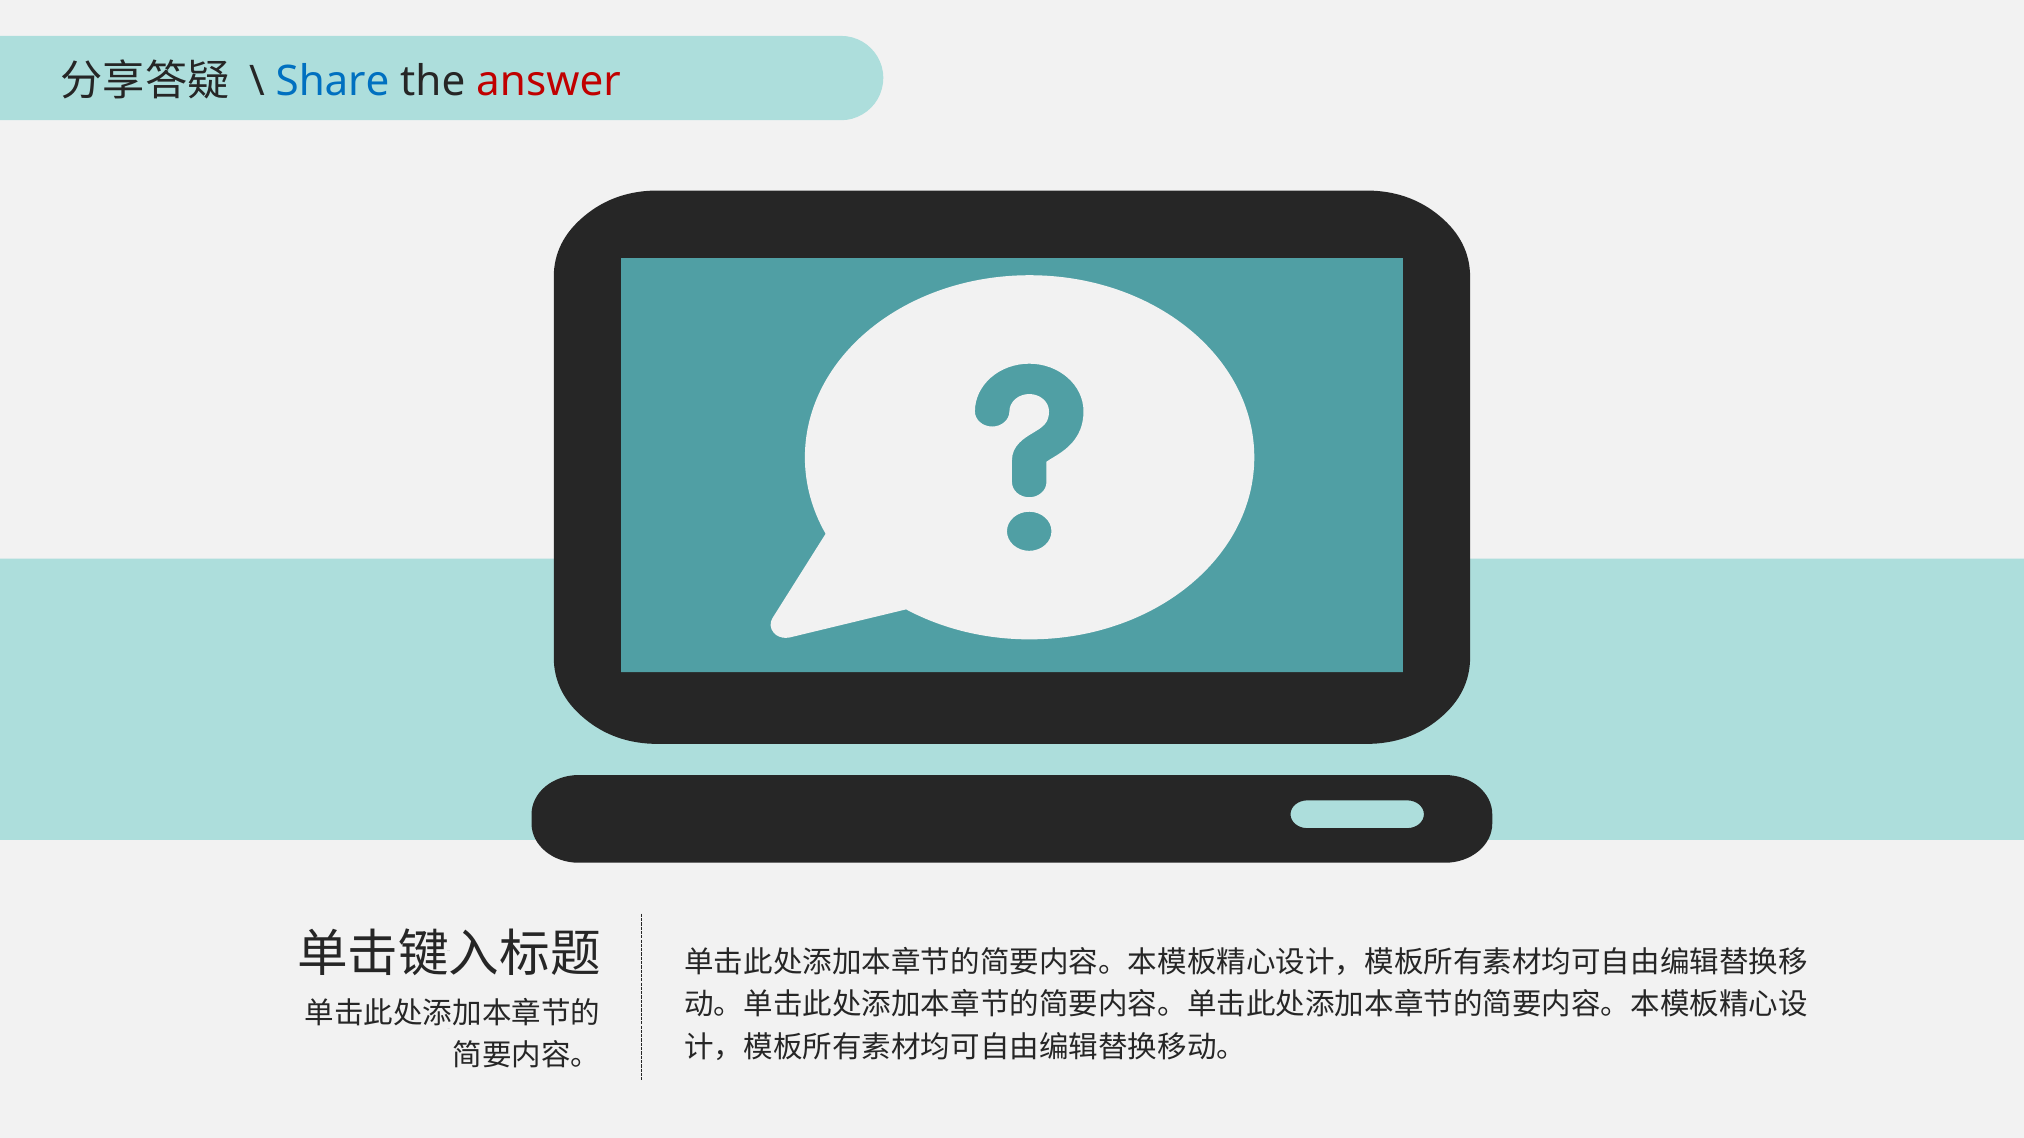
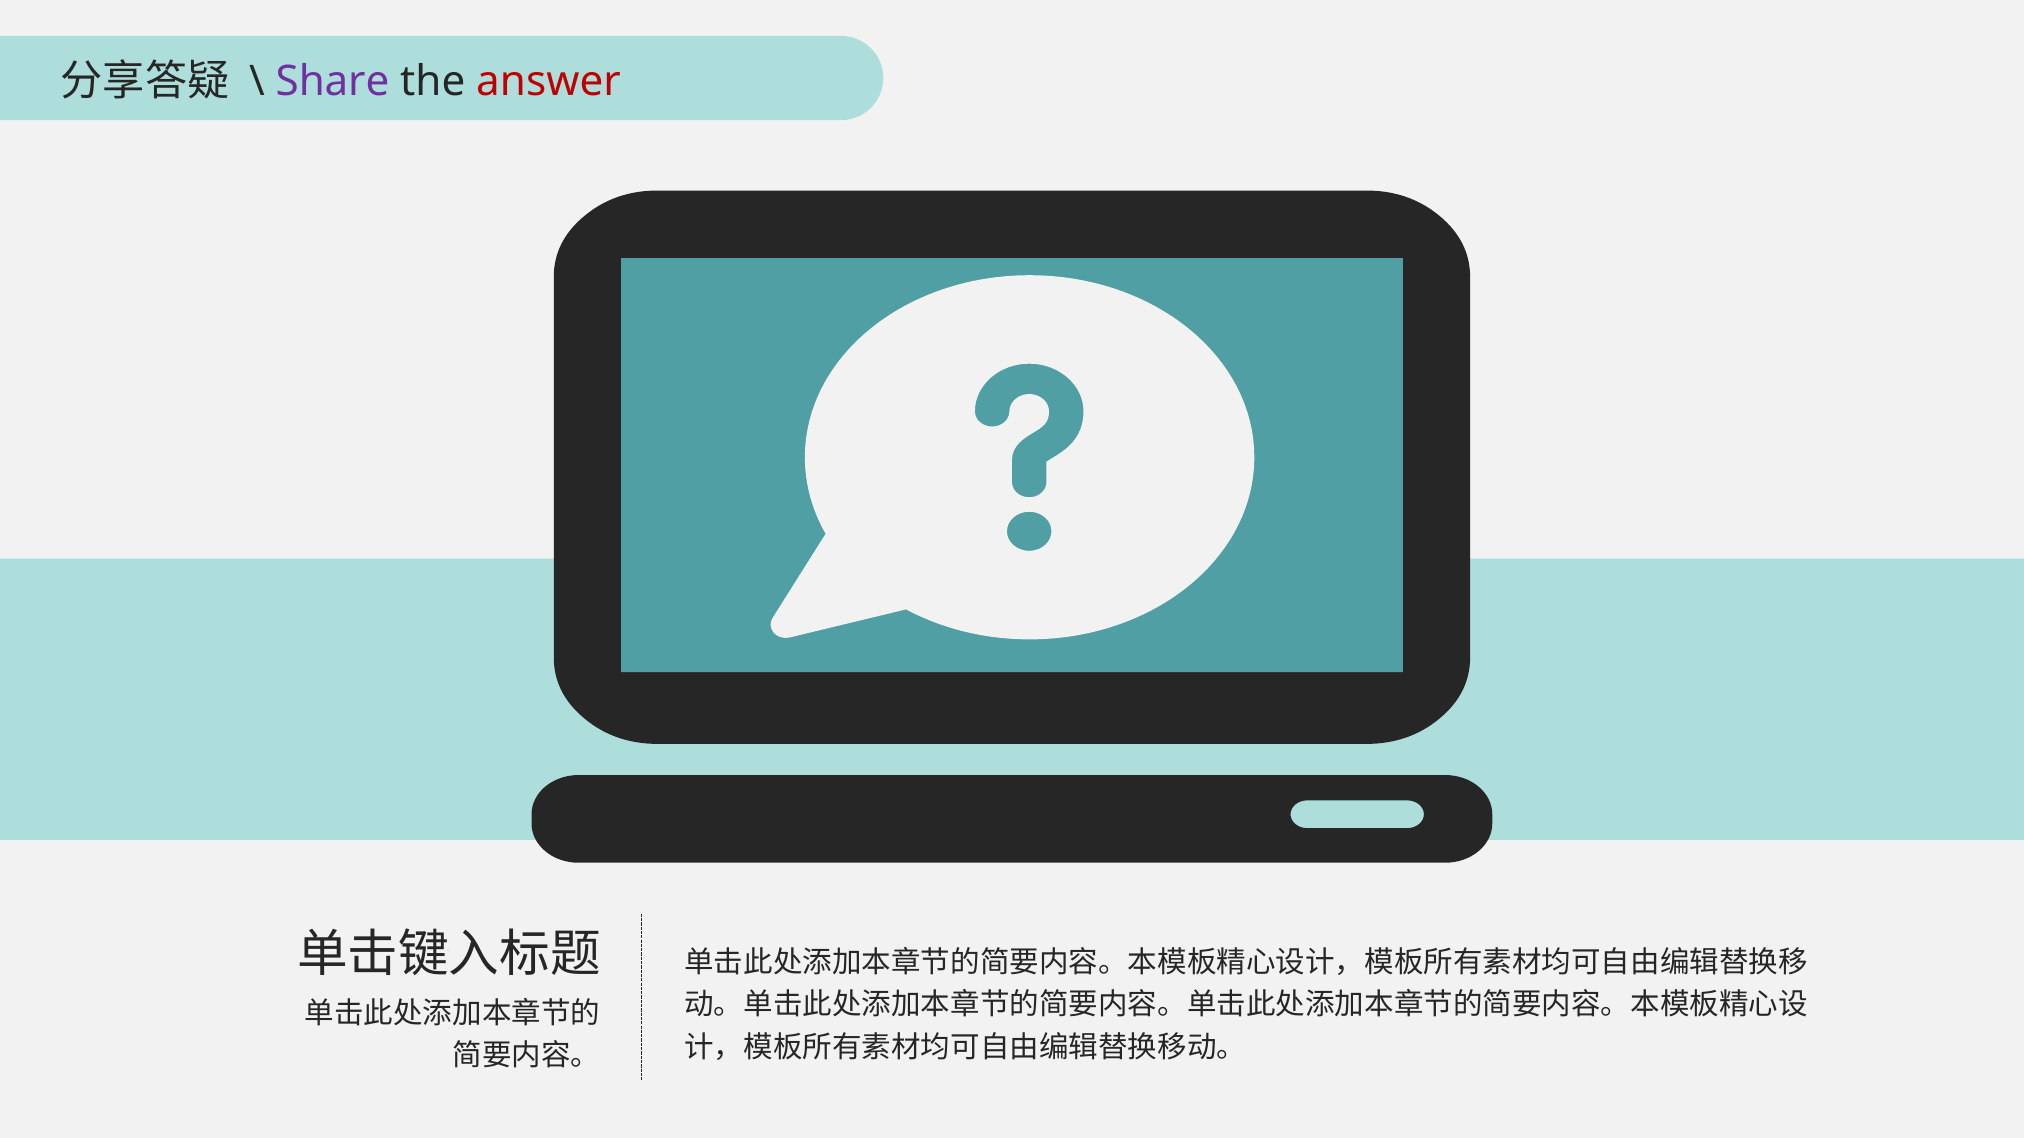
Share colour: blue -> purple
